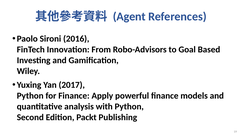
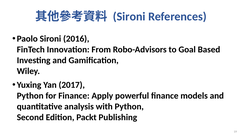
Agent at (129, 17): Agent -> Sironi
